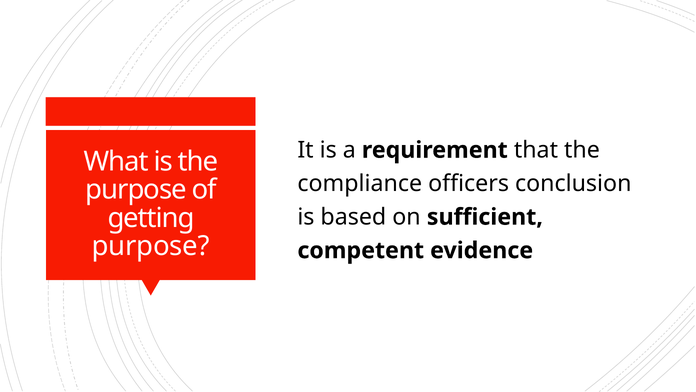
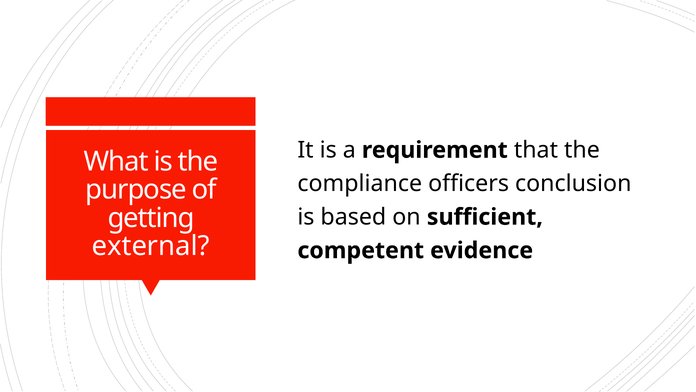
purpose at (151, 246): purpose -> external
